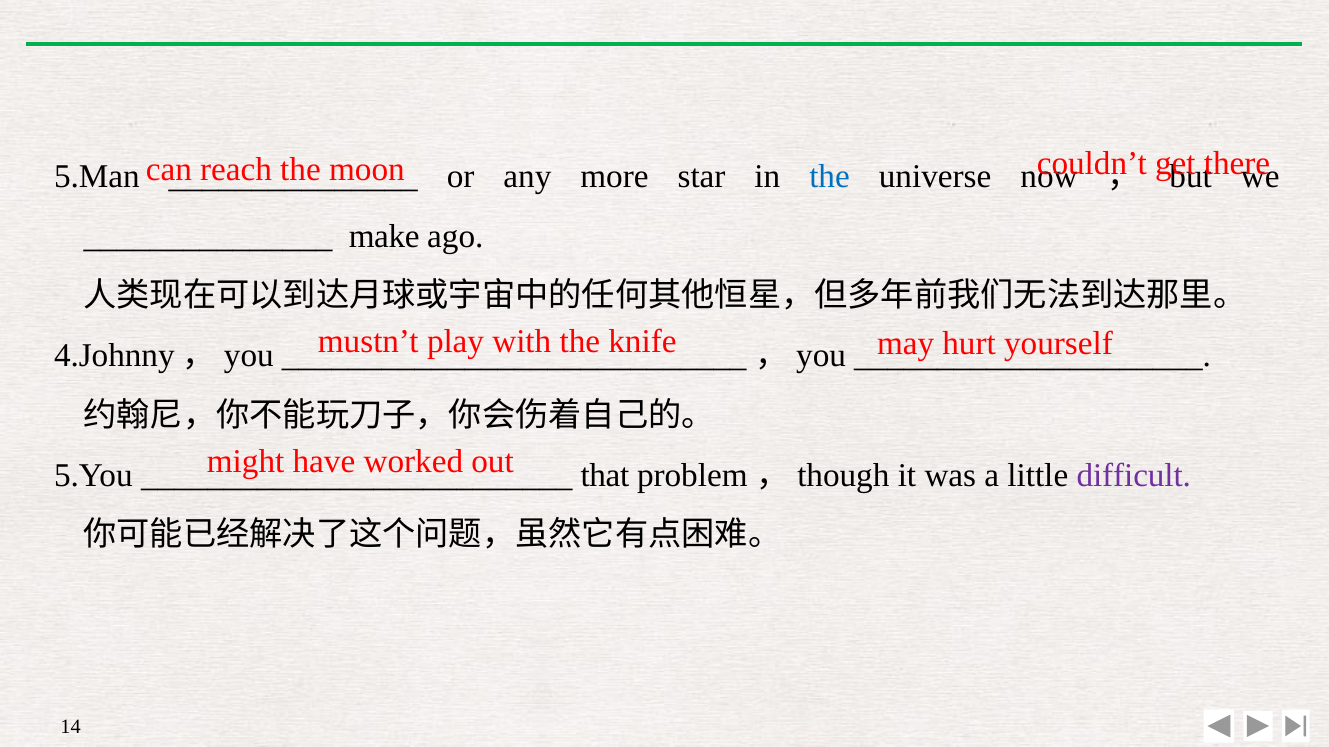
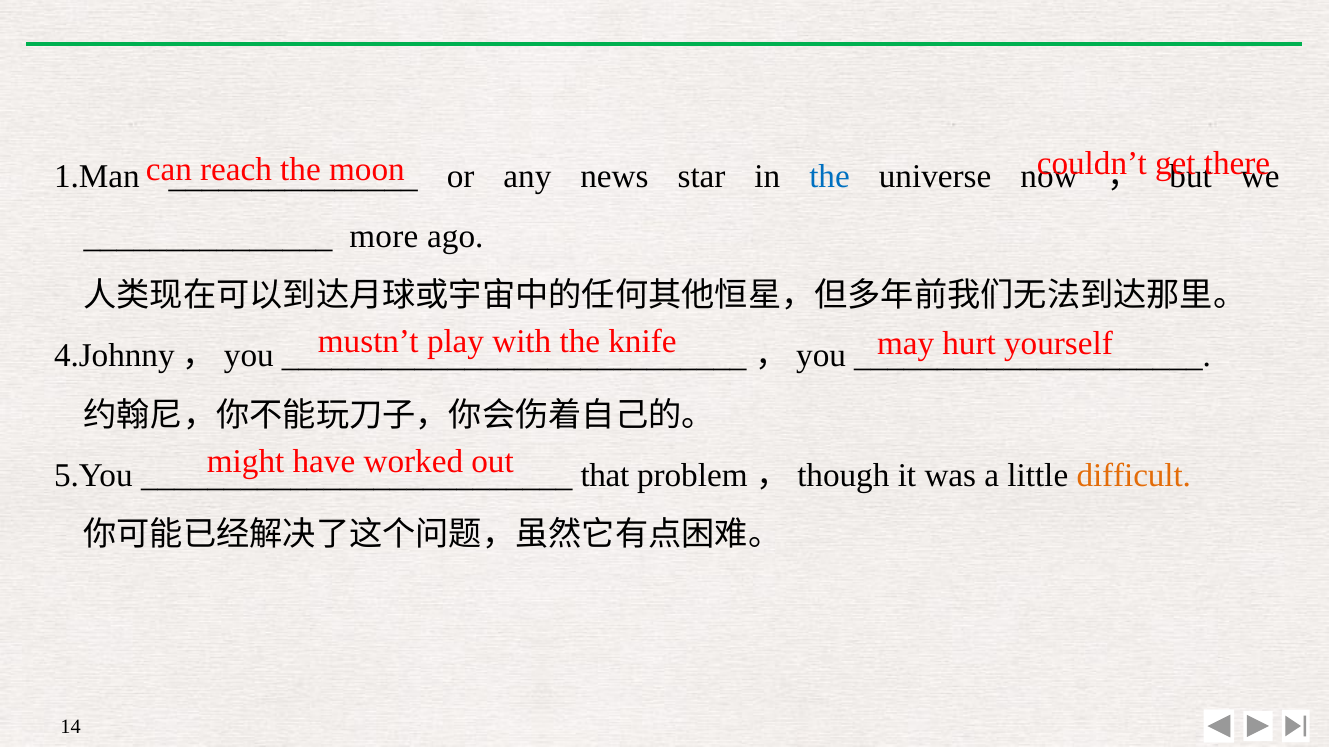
5.Man: 5.Man -> 1.Man
more: more -> news
make: make -> more
difficult colour: purple -> orange
